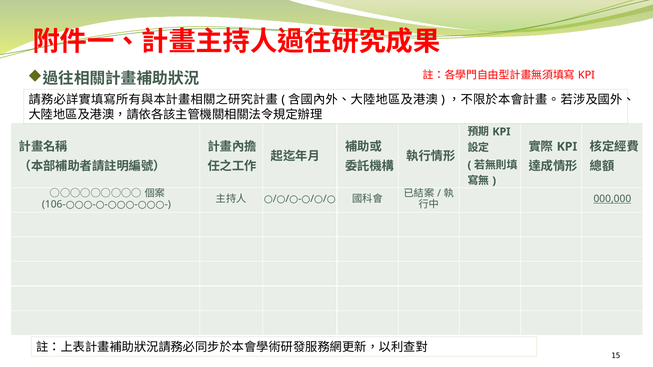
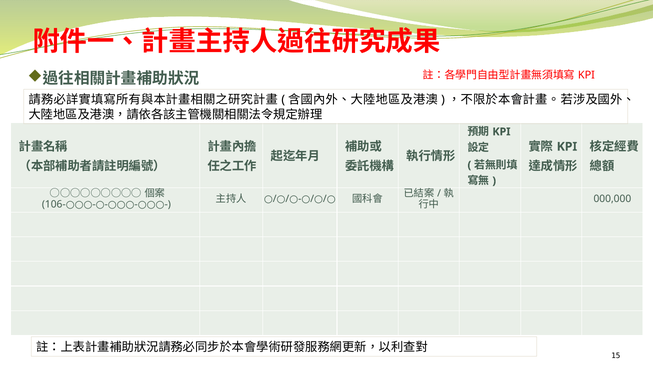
000,000 underline: present -> none
